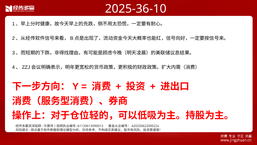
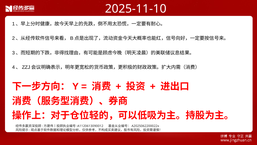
2025-36-10: 2025-36-10 -> 2025-11-10
